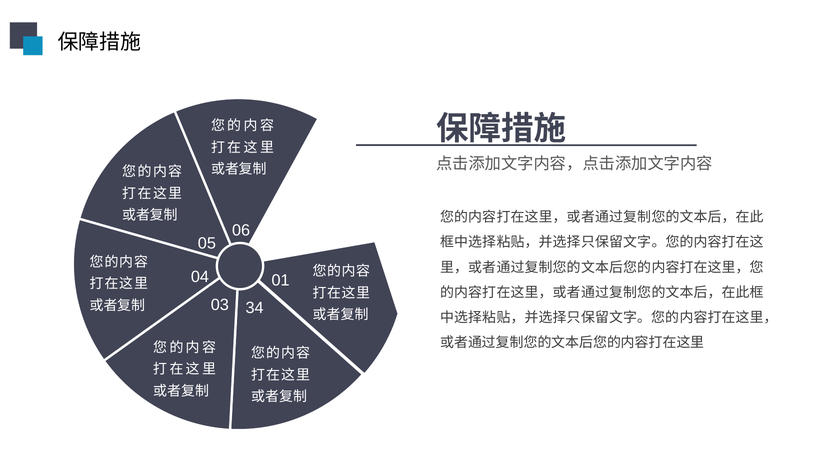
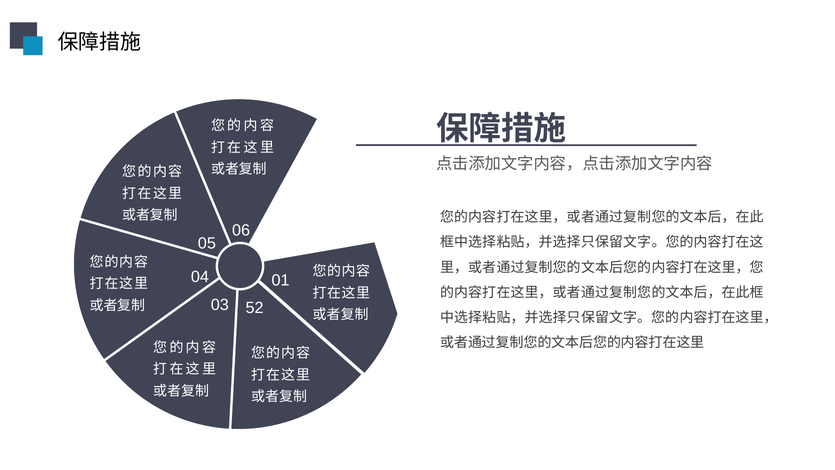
34: 34 -> 52
